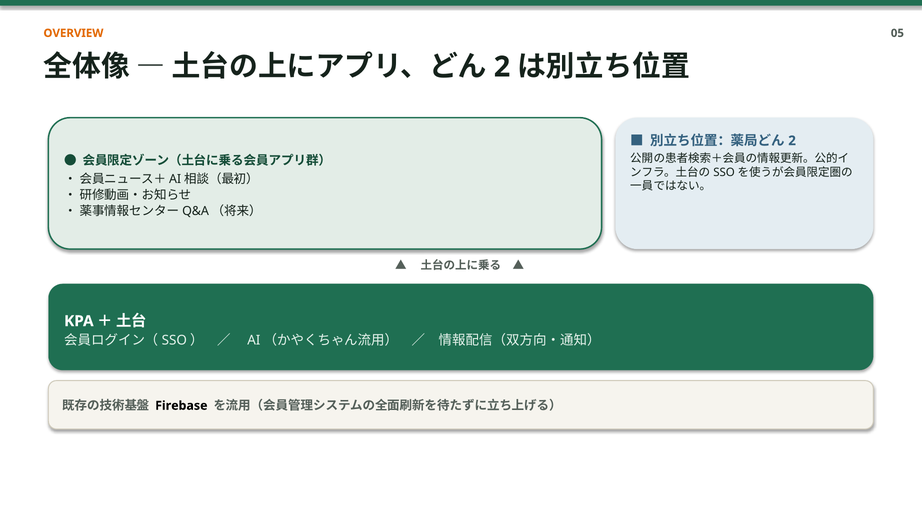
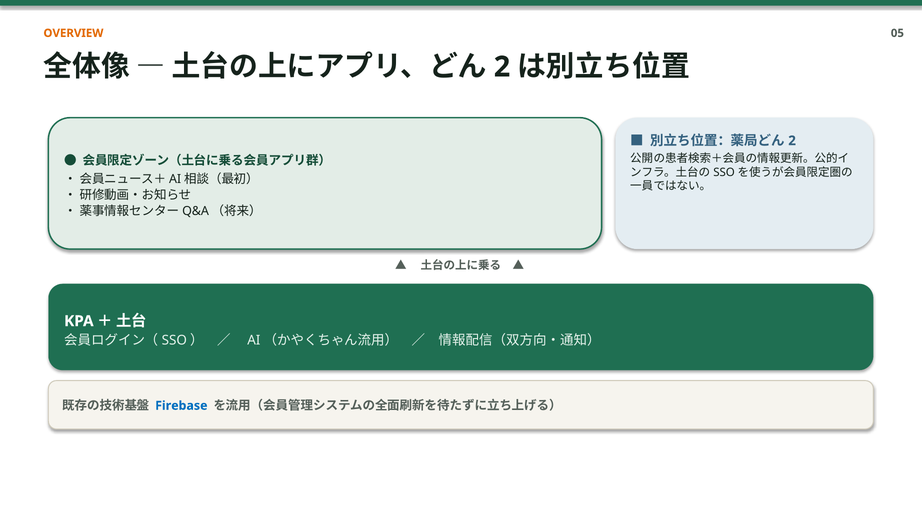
Firebase colour: black -> blue
